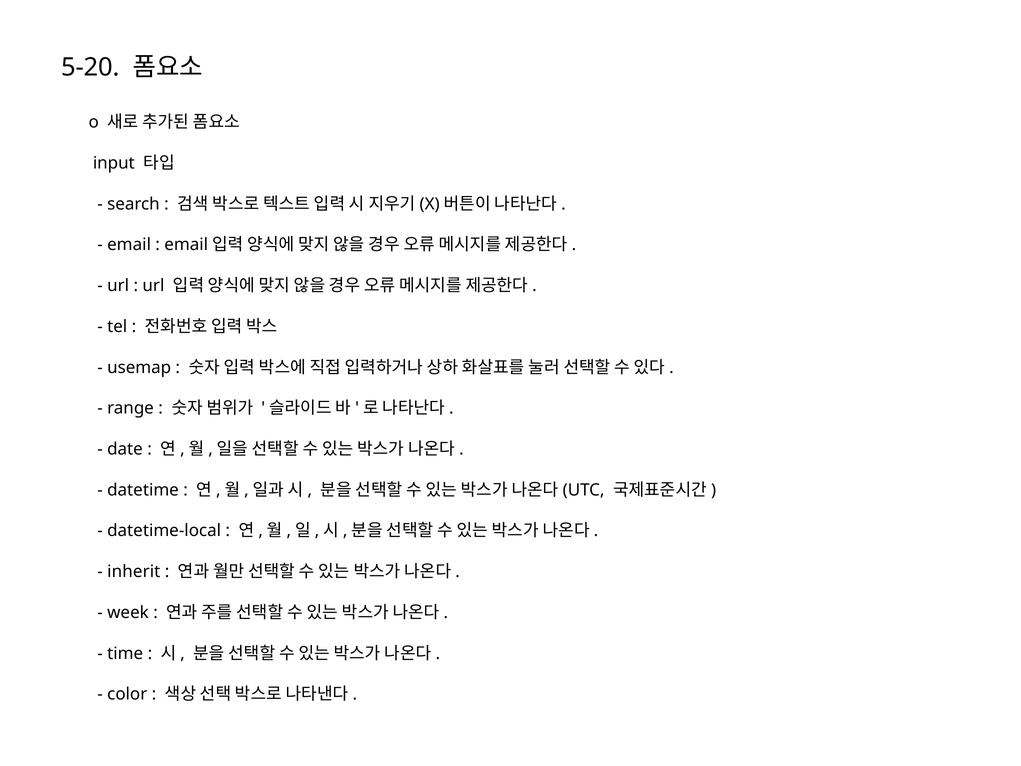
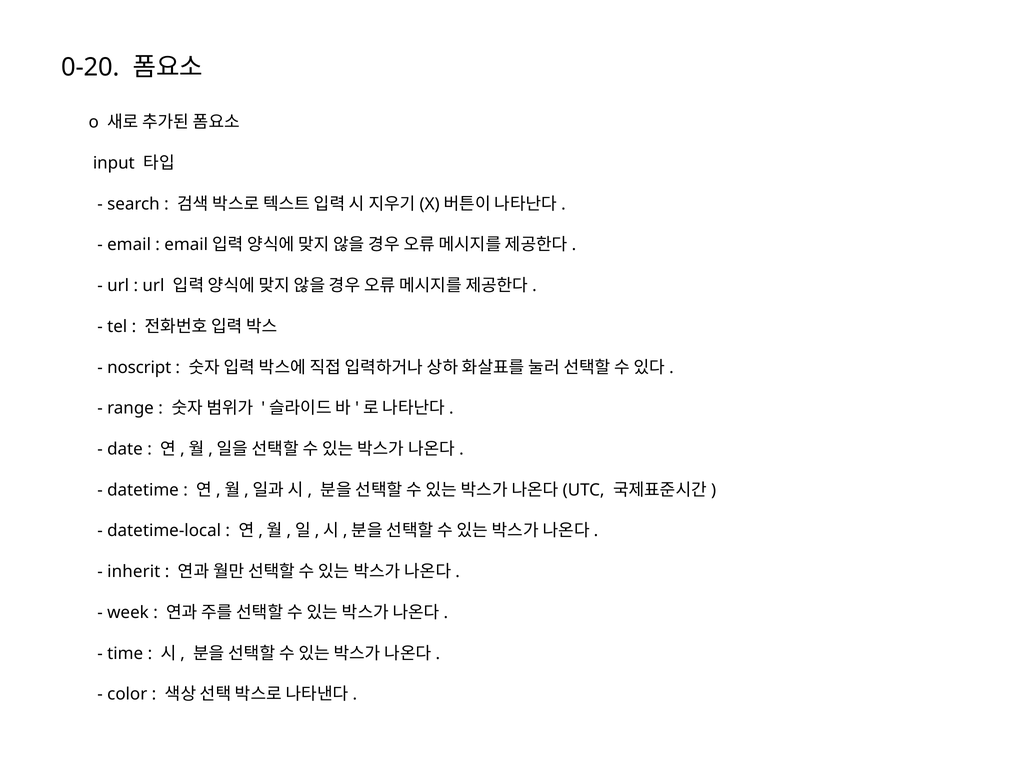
5-20: 5-20 -> 0-20
usemap: usemap -> noscript
